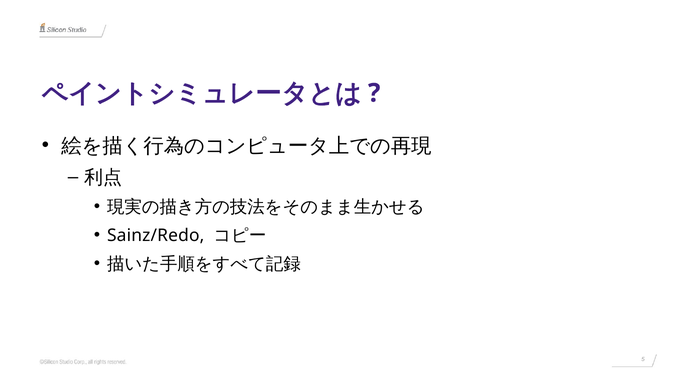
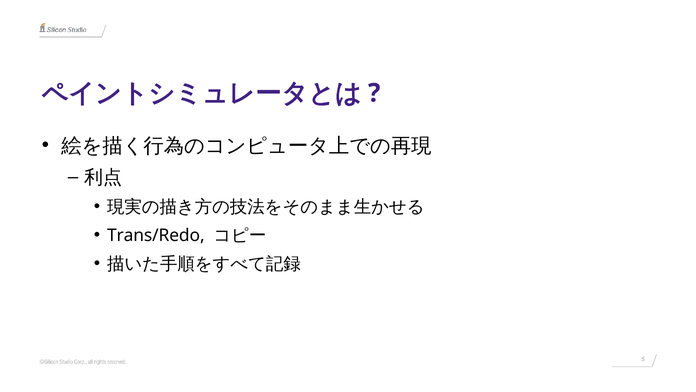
Sainz/Redo: Sainz/Redo -> Trans/Redo
